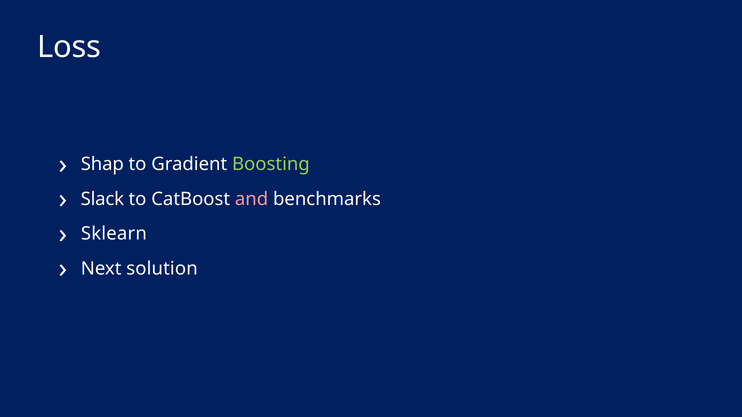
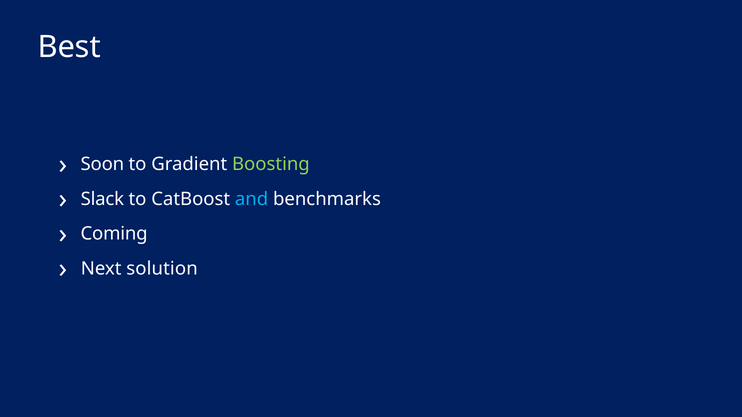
Loss: Loss -> Best
Shap: Shap -> Soon
and colour: pink -> light blue
Sklearn: Sklearn -> Coming
